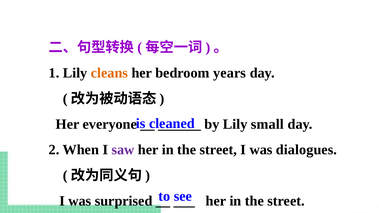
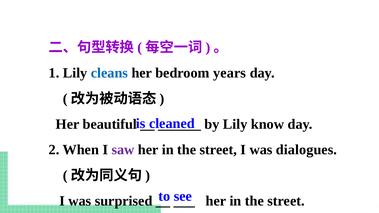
cleans colour: orange -> blue
everyone: everyone -> beautiful
small: small -> know
